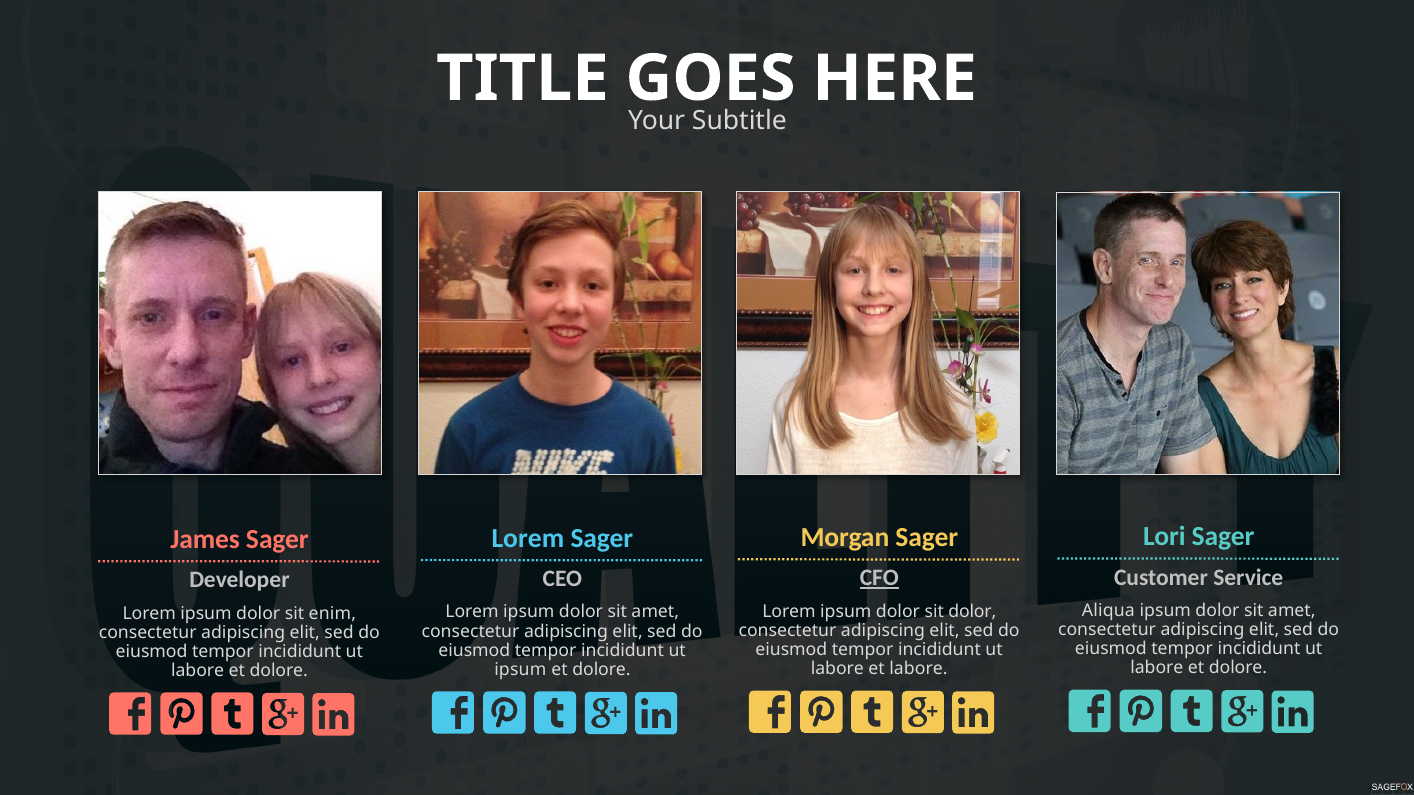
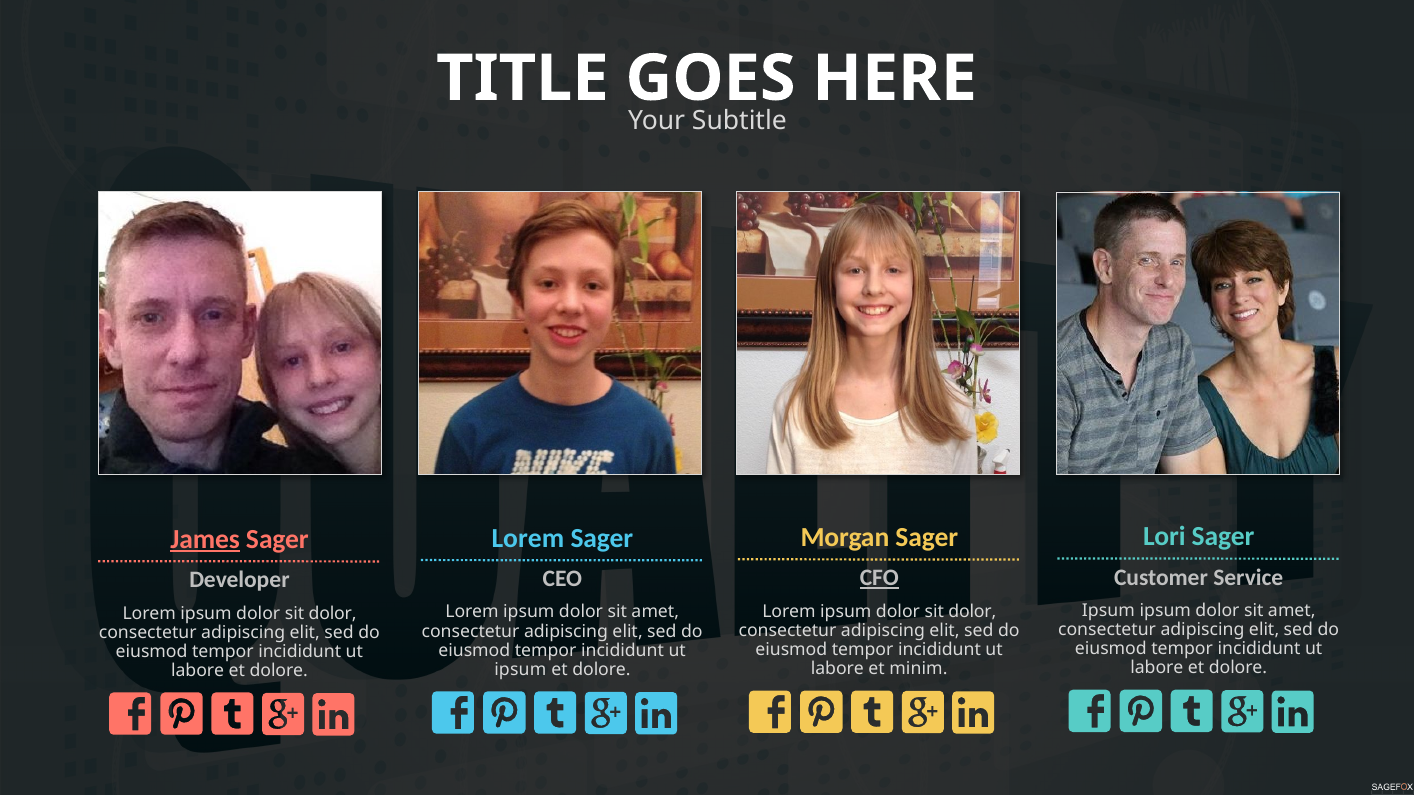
James underline: none -> present
Aliqua at (1108, 611): Aliqua -> Ipsum
enim at (332, 613): enim -> dolor
et labore: labore -> minim
